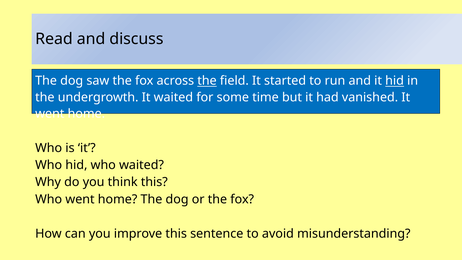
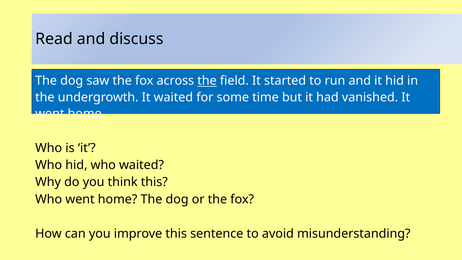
hid at (395, 81) underline: present -> none
